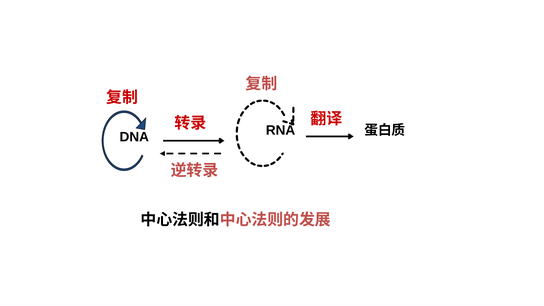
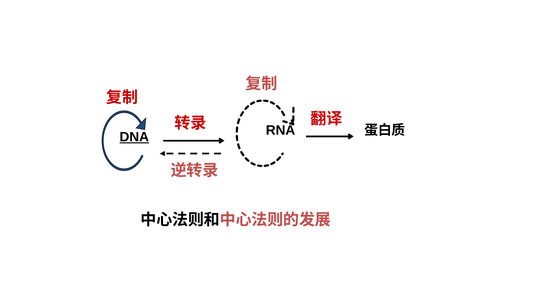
DNA underline: none -> present
